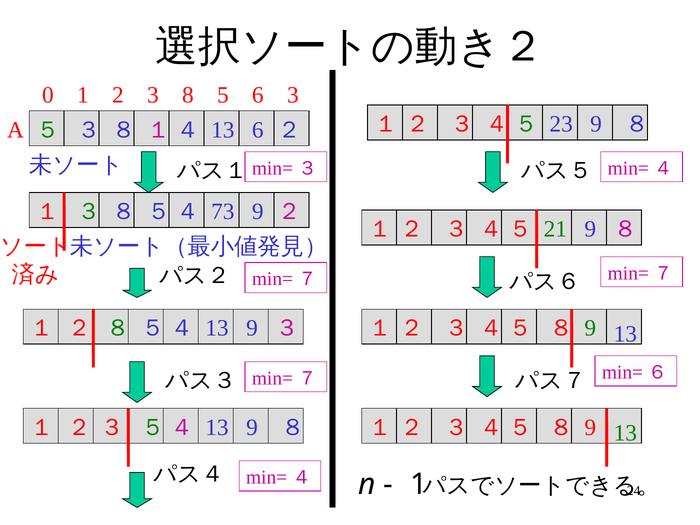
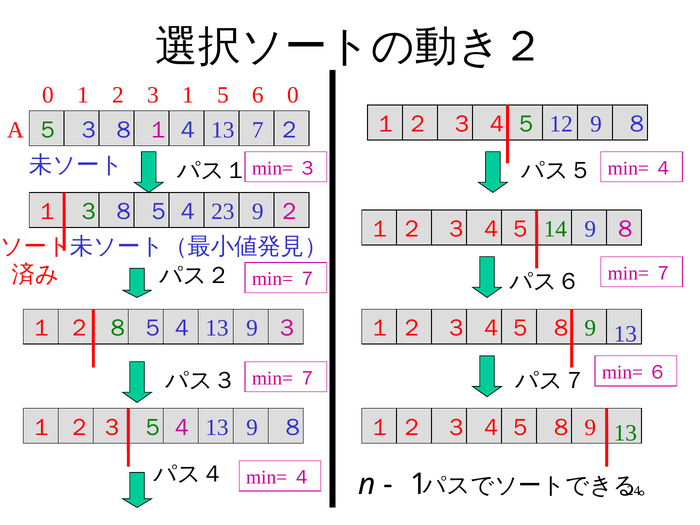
3 8: 8 -> 1
5 3: 3 -> 0
23: 23 -> 12
13 6: 6 -> 7
73: 73 -> 23
21: 21 -> 14
